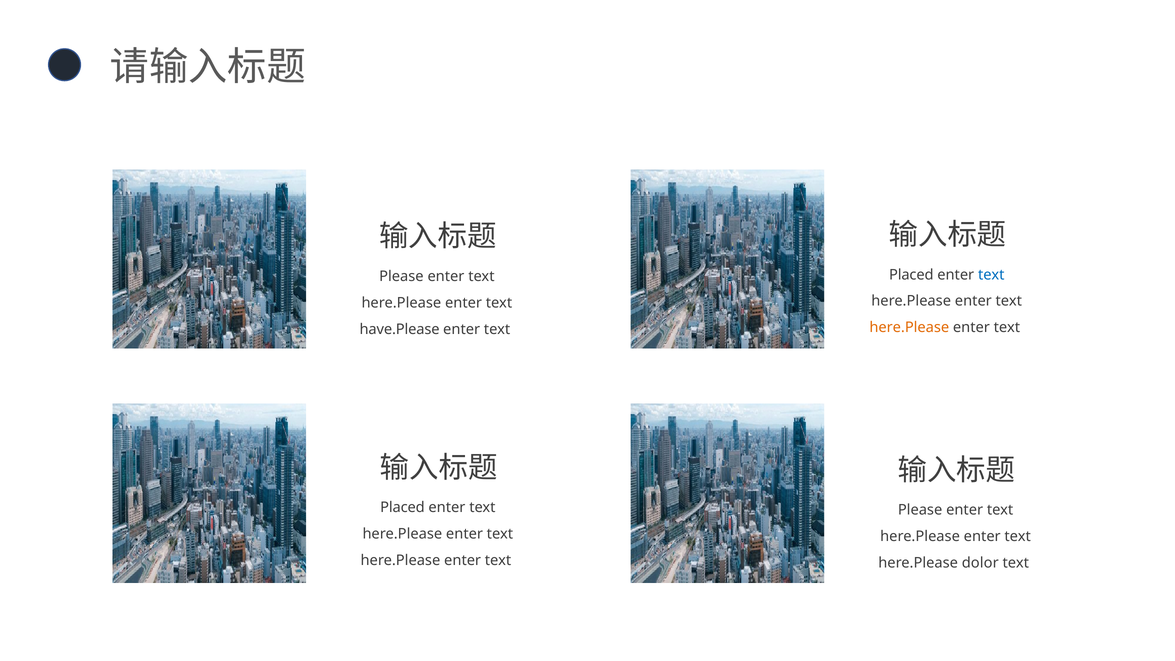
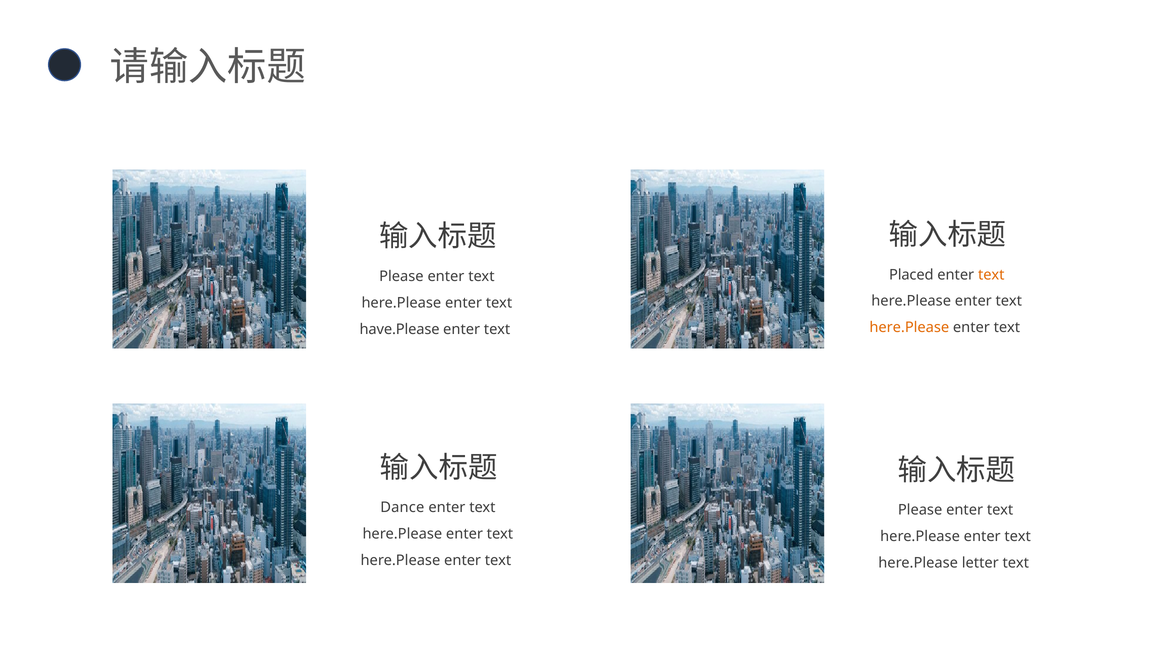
text at (991, 275) colour: blue -> orange
Placed at (402, 508): Placed -> Dance
dolor: dolor -> letter
